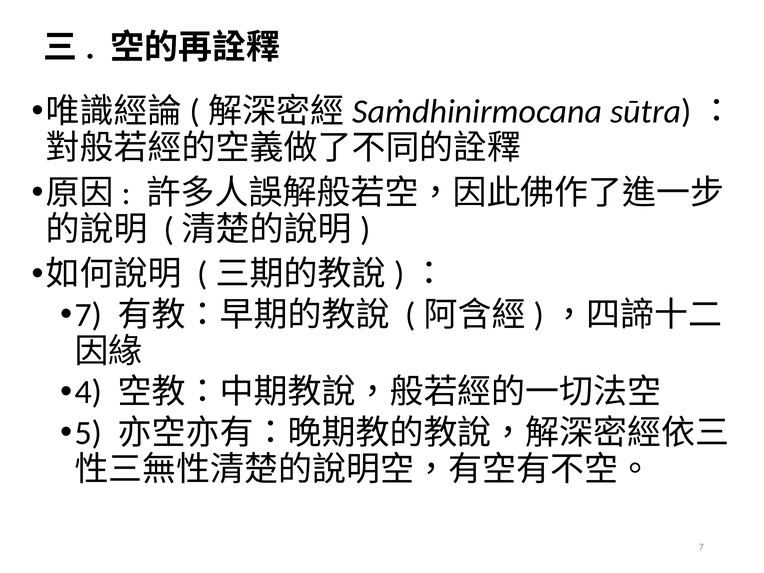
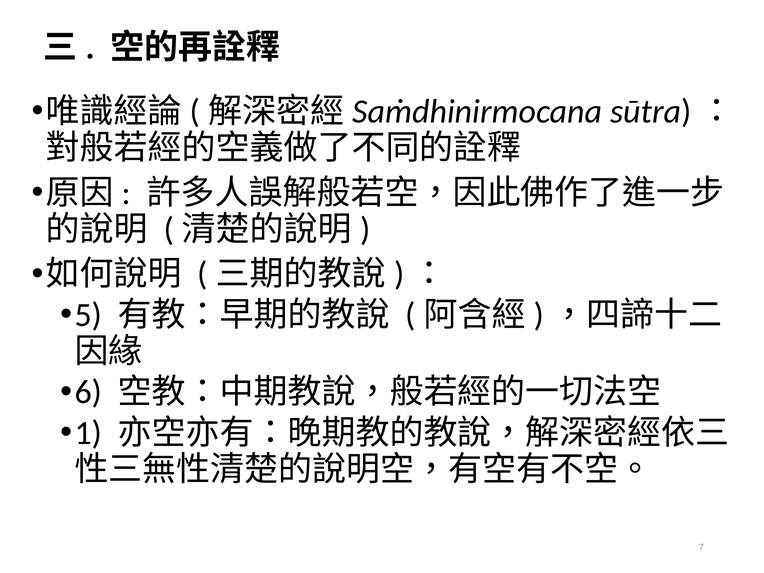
7 at (88, 315): 7 -> 5
4: 4 -> 6
5: 5 -> 1
